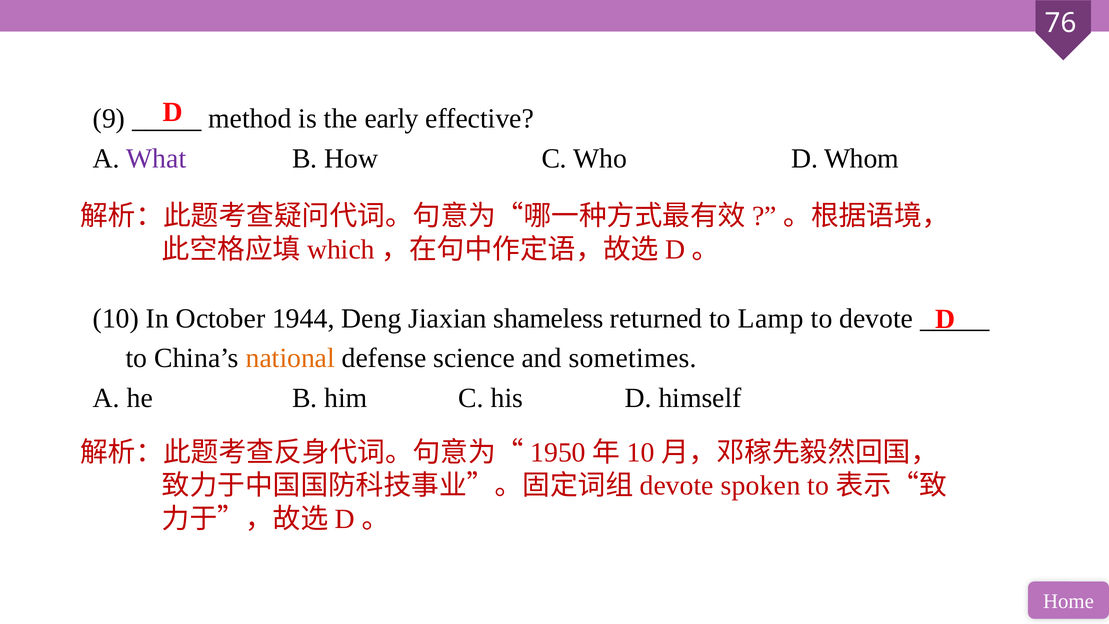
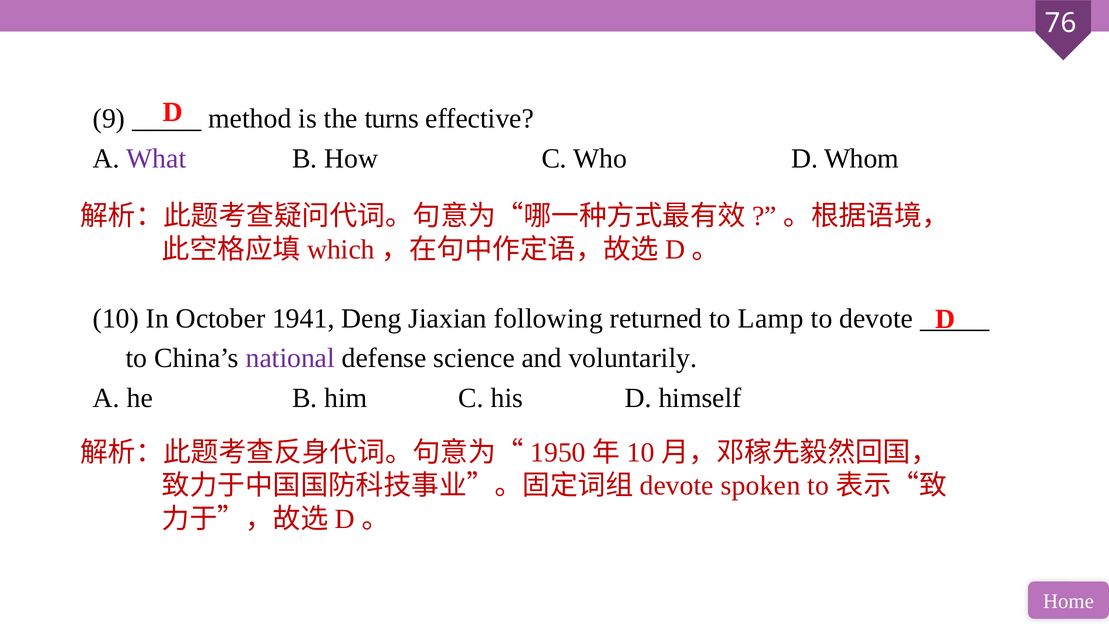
early: early -> turns
1944: 1944 -> 1941
shameless: shameless -> following
national colour: orange -> purple
sometimes: sometimes -> voluntarily
